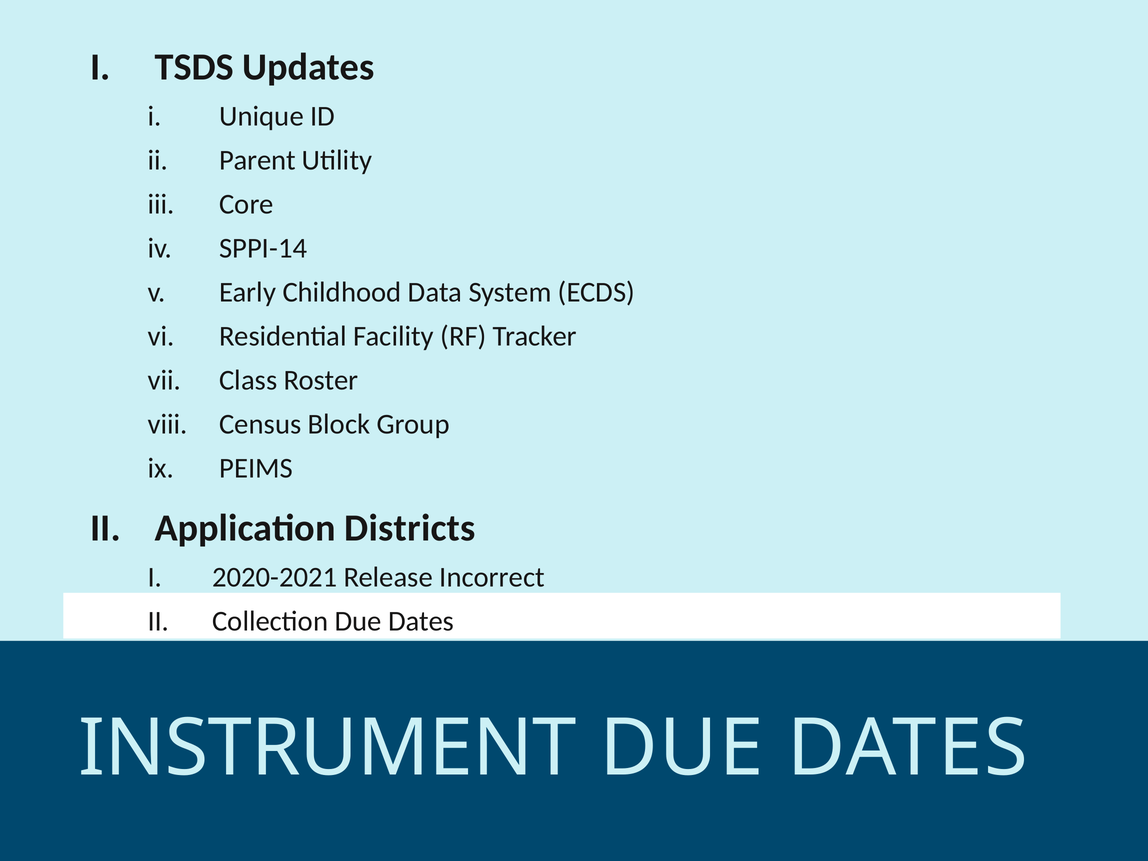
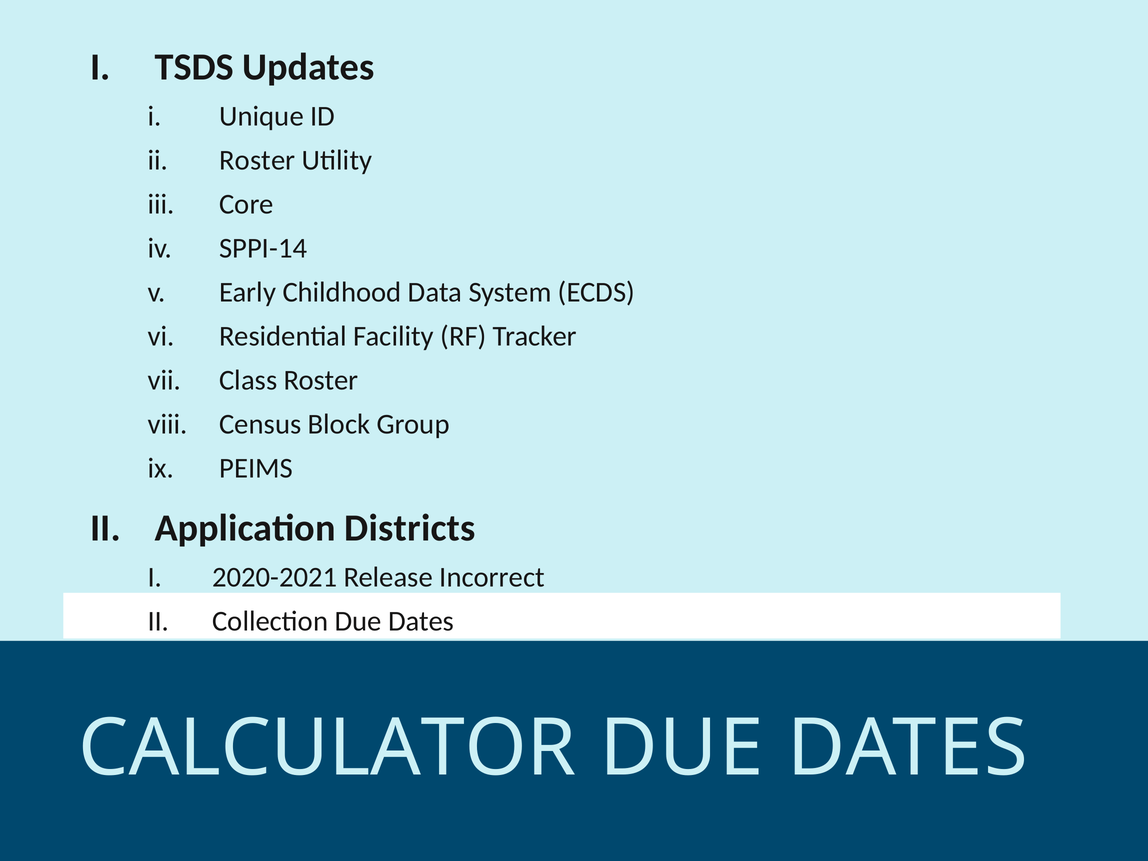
Parent at (257, 160): Parent -> Roster
INSTRUMENT: INSTRUMENT -> CALCULATOR
